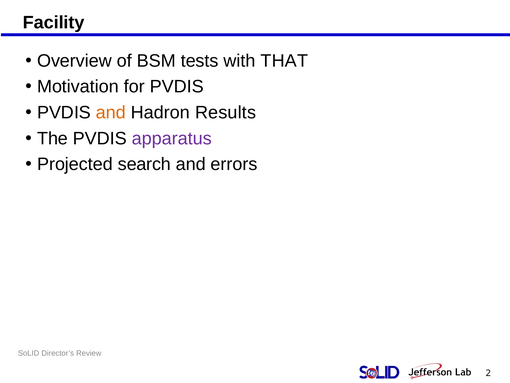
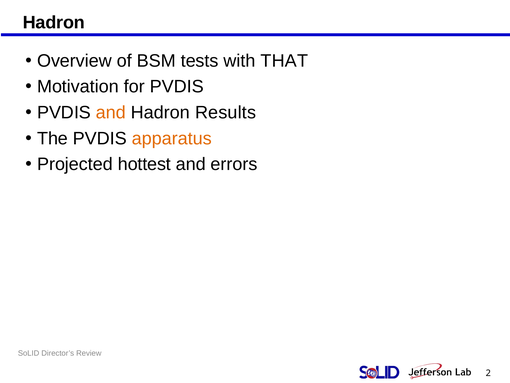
Facility at (54, 22): Facility -> Hadron
apparatus colour: purple -> orange
search: search -> hottest
